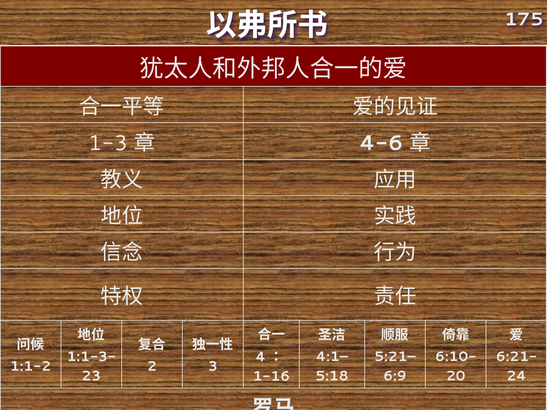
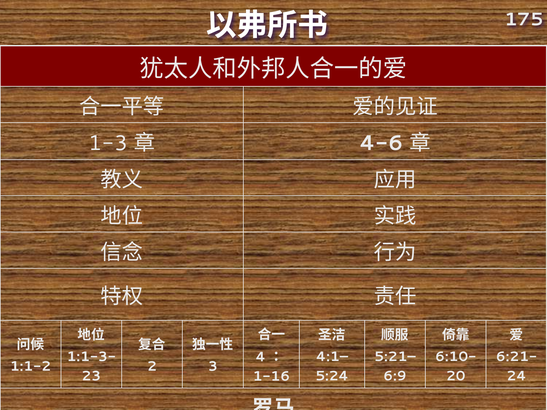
5:18: 5:18 -> 5:24
